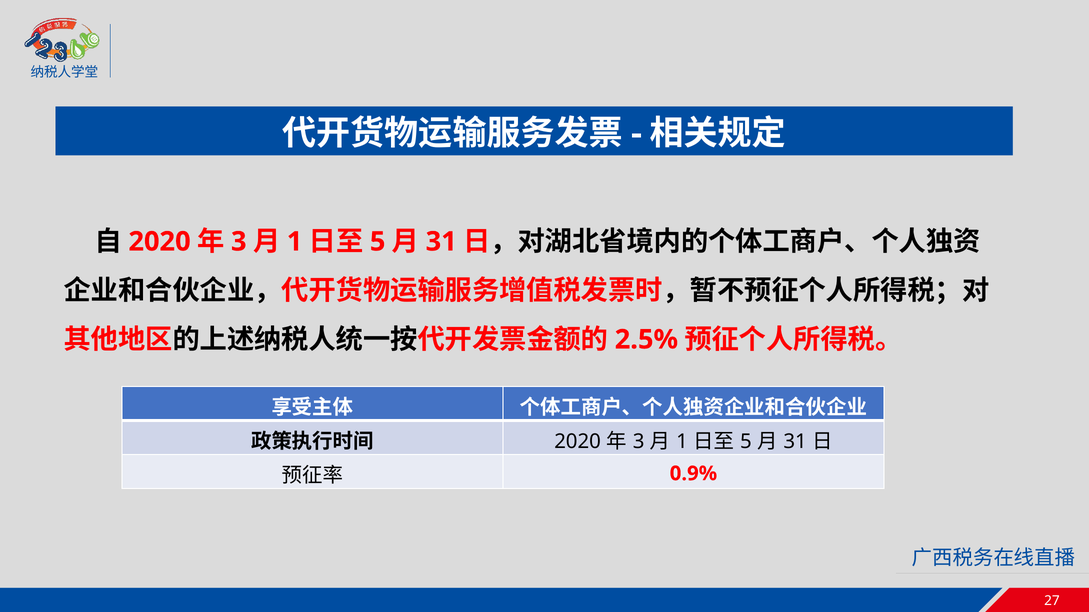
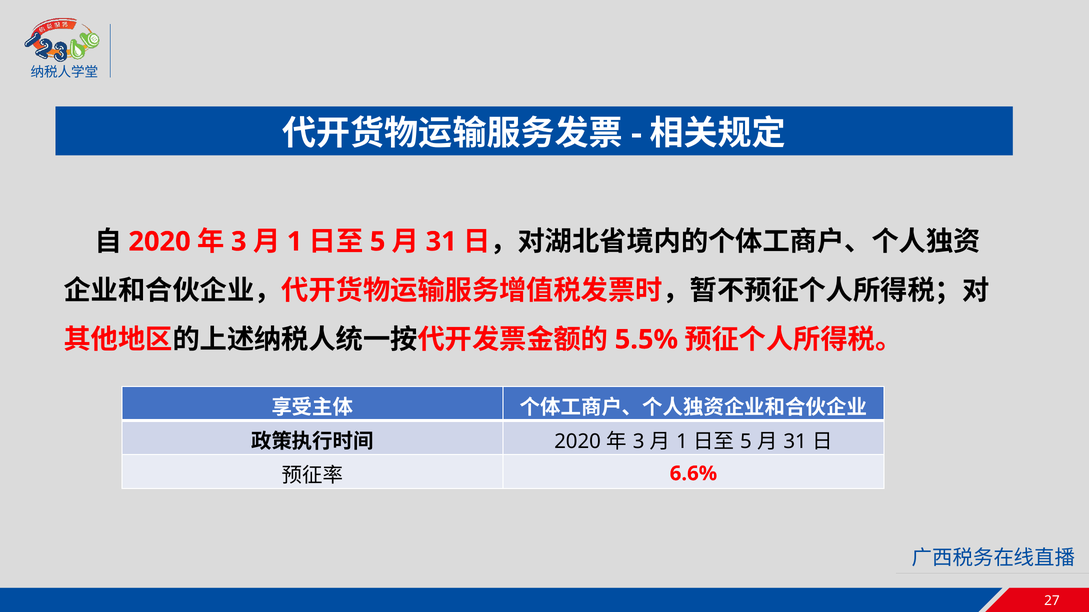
2.5%: 2.5% -> 5.5%
0.9%: 0.9% -> 6.6%
